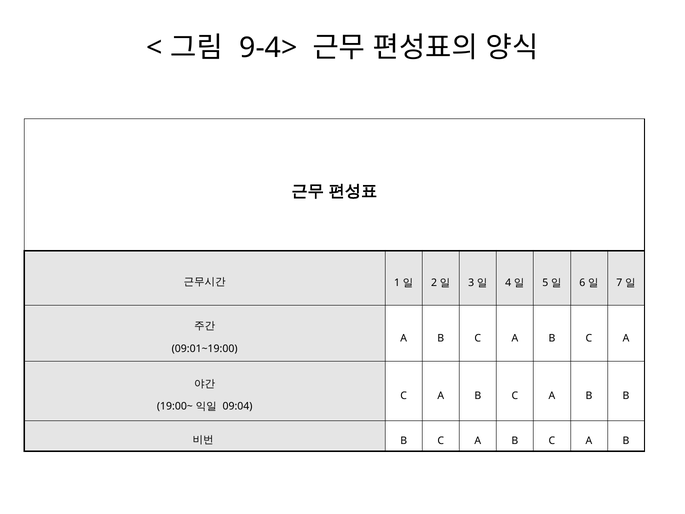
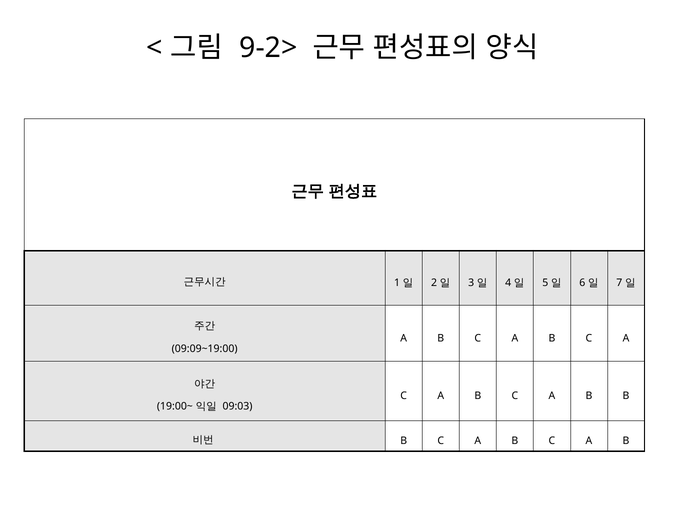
9-4>: 9-4> -> 9-2>
09:01~19:00: 09:01~19:00 -> 09:09~19:00
09:04: 09:04 -> 09:03
